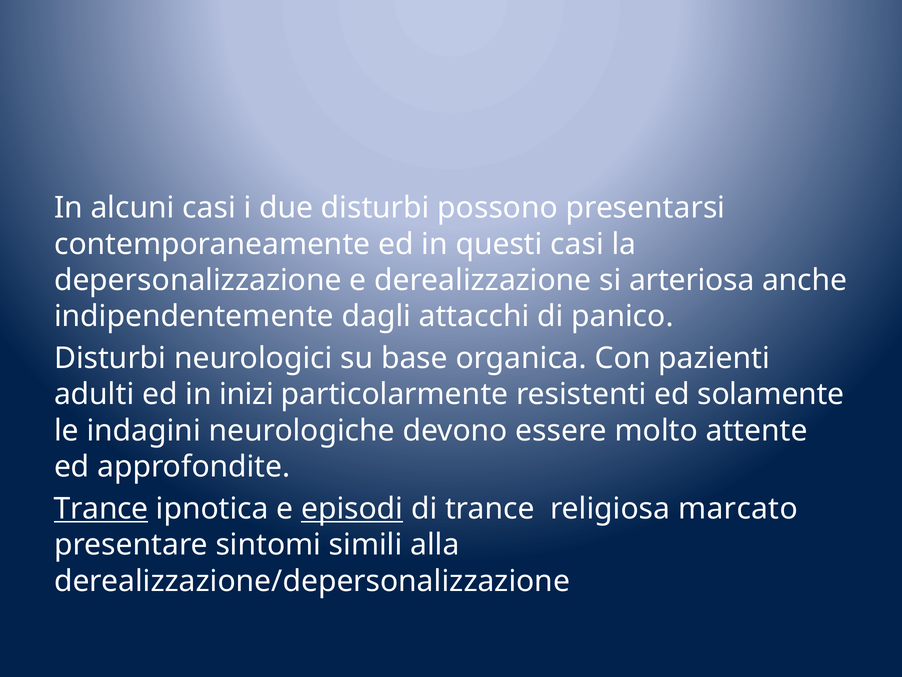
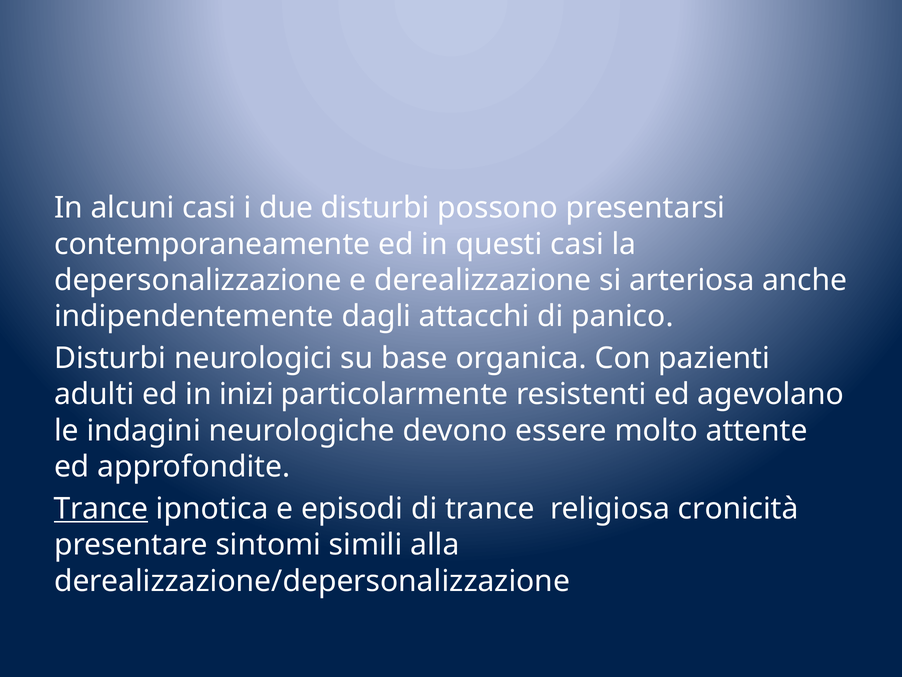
solamente: solamente -> agevolano
episodi underline: present -> none
marcato: marcato -> cronicità
